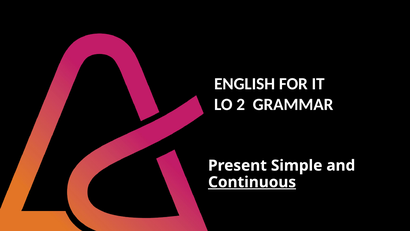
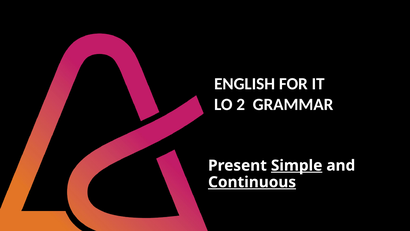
Simple underline: none -> present
